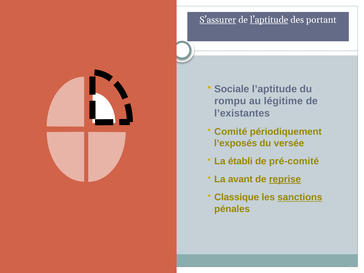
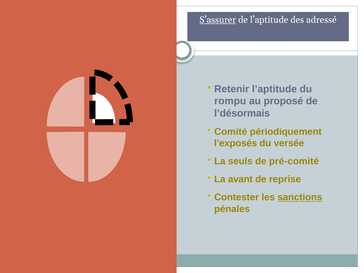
l’aptitude at (269, 20) underline: present -> none
portant: portant -> adressé
Sociale: Sociale -> Retenir
légitime: légitime -> proposé
l’existantes: l’existantes -> l’désormais
établi: établi -> seuls
reprise underline: present -> none
Classique: Classique -> Contester
